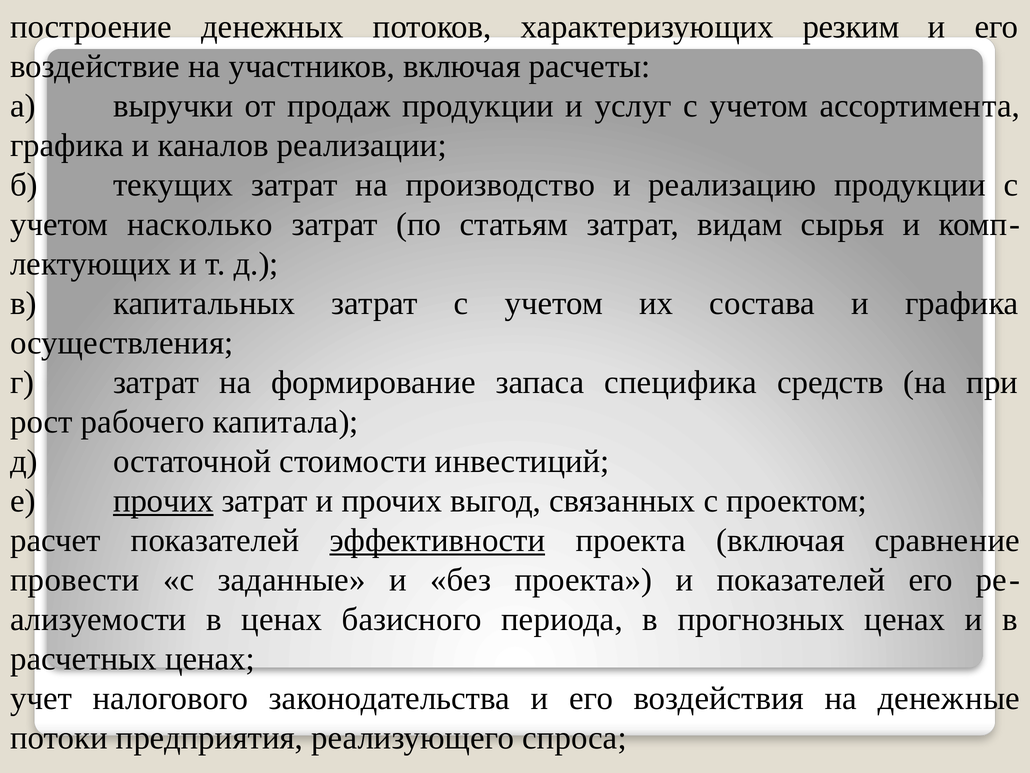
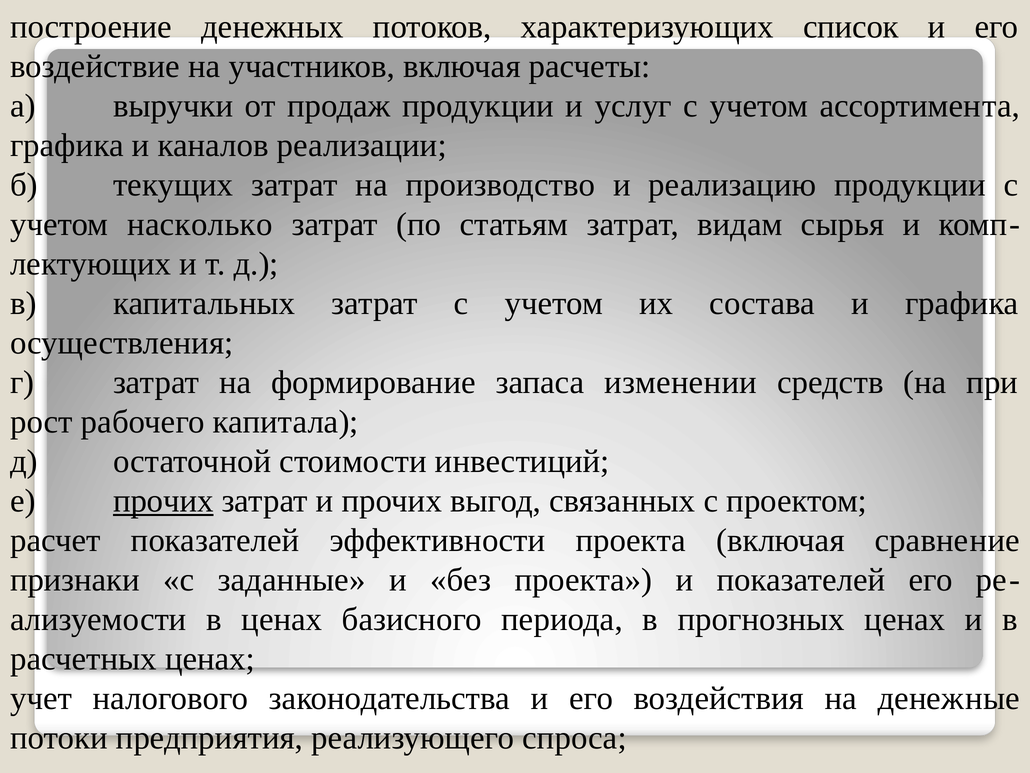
резким: резким -> список
специфика: специфика -> изменении
эффективности underline: present -> none
провести: провести -> признаки
